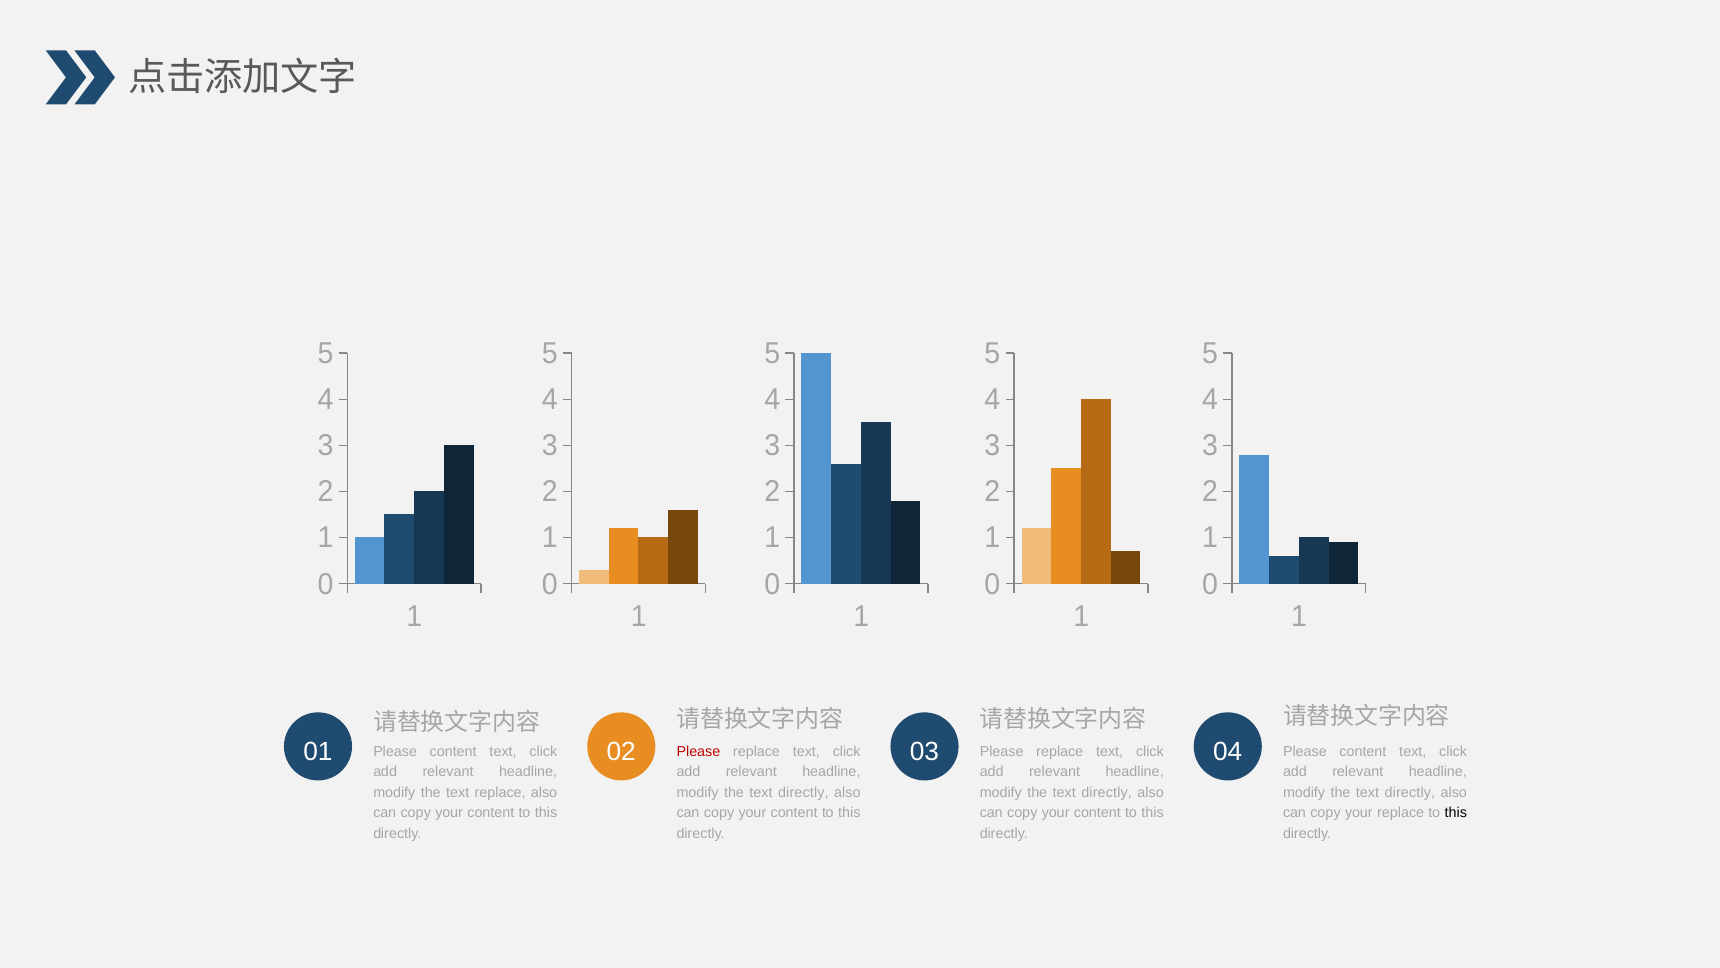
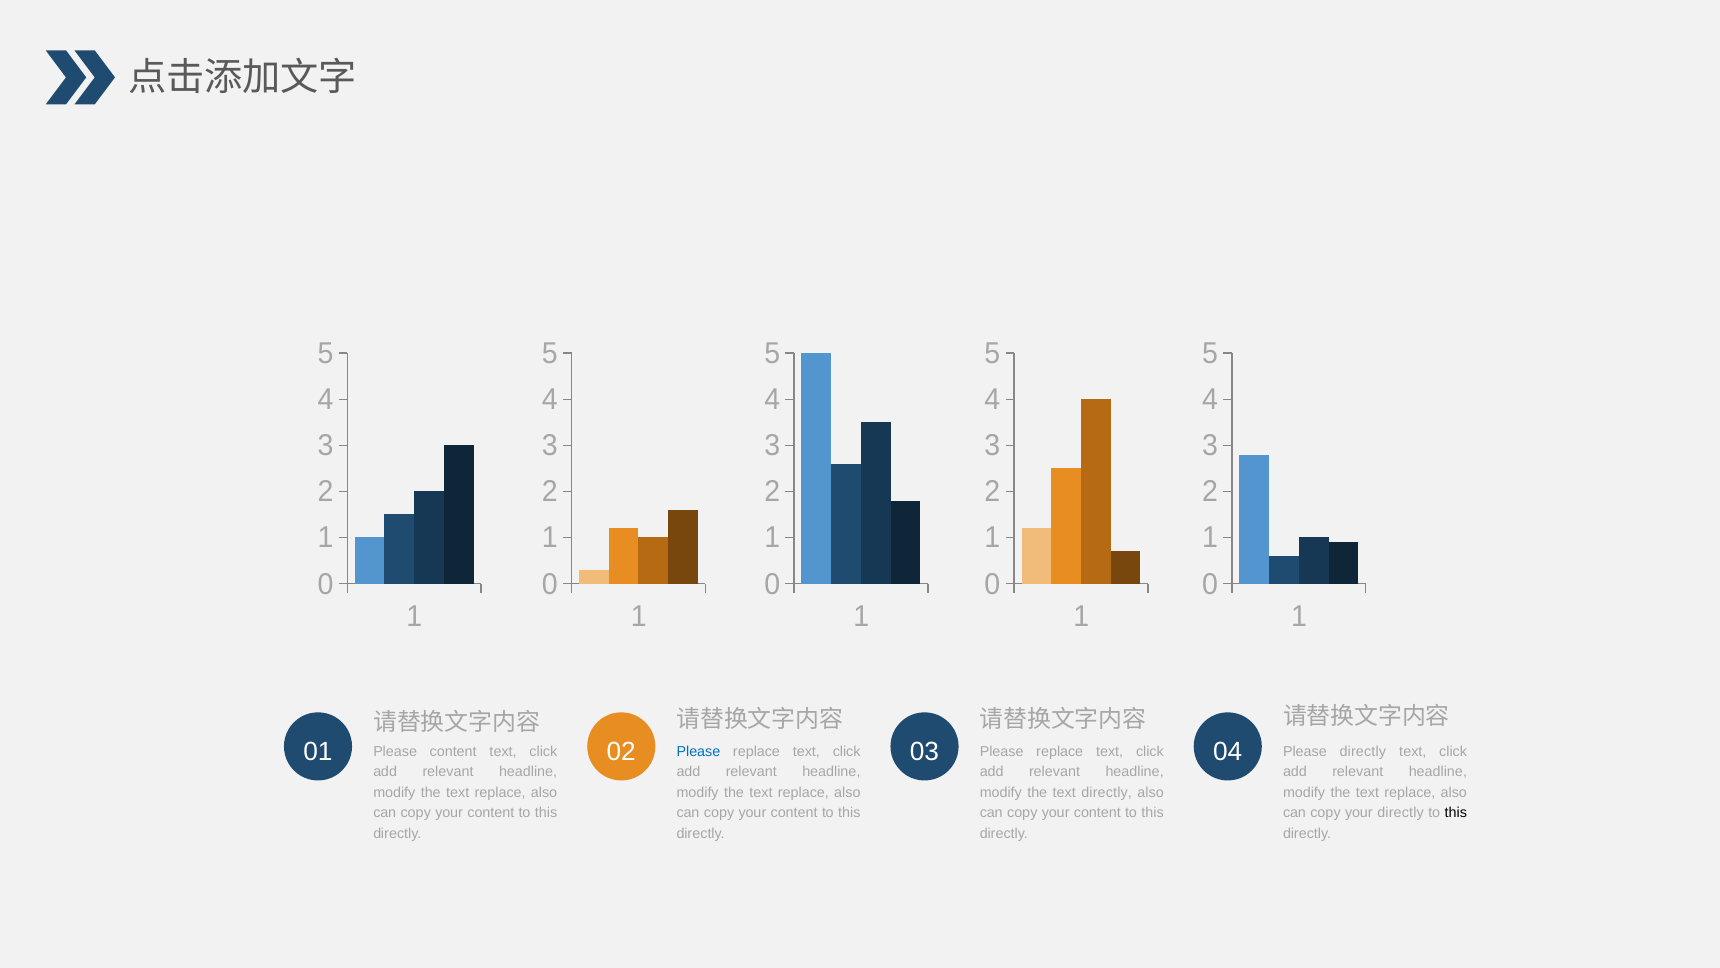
Please at (698, 751) colour: red -> blue
03 Please content: content -> directly
directly at (803, 792): directly -> replace
directly at (1410, 792): directly -> replace
your replace: replace -> directly
